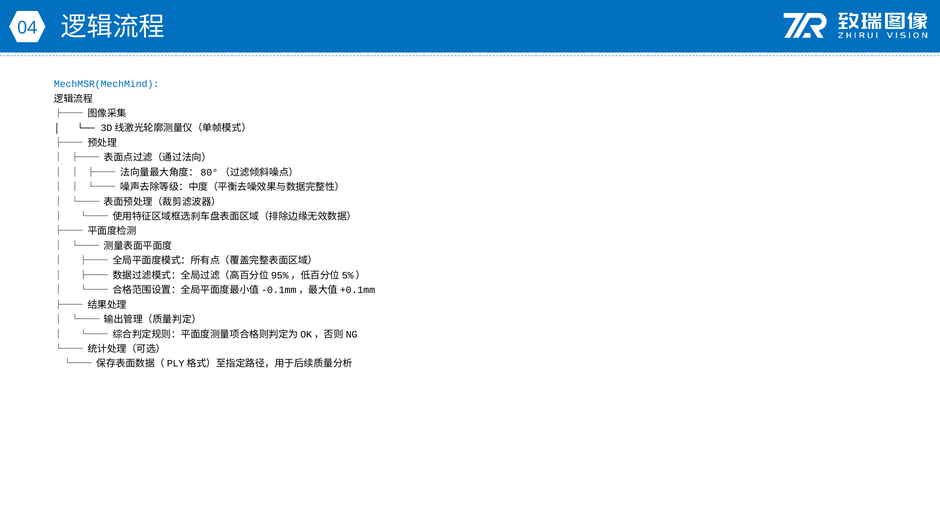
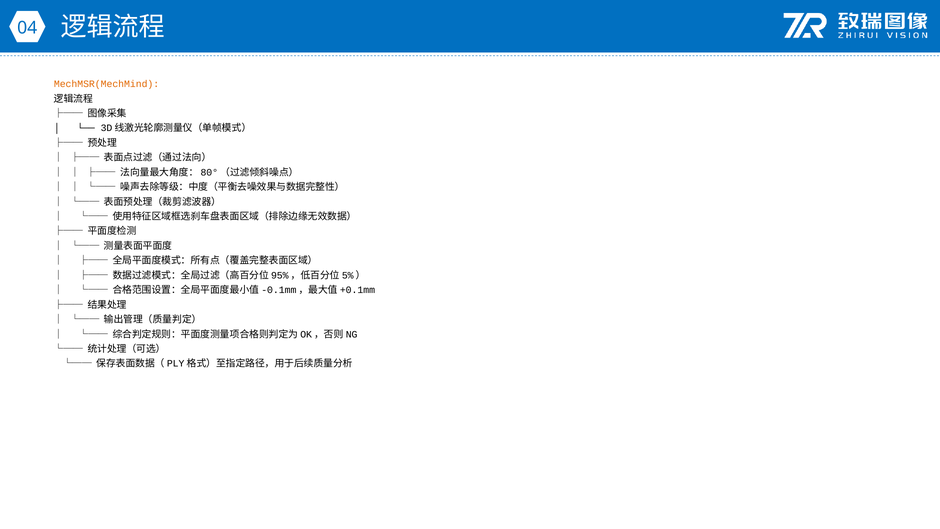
MechMSR(MechMind colour: blue -> orange
